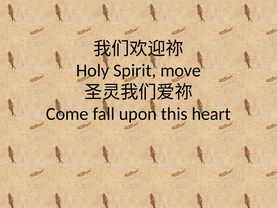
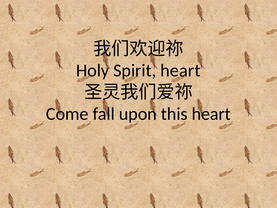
Spirit move: move -> heart
